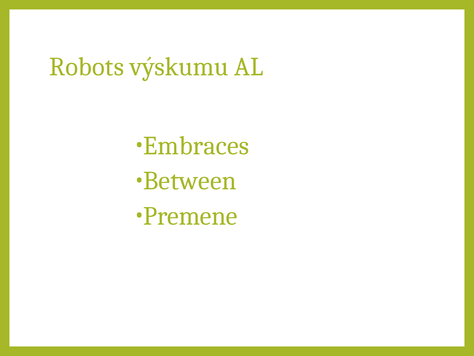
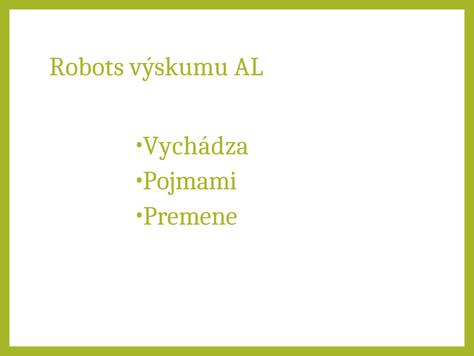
Embraces: Embraces -> Vychádza
Between: Between -> Pojmami
